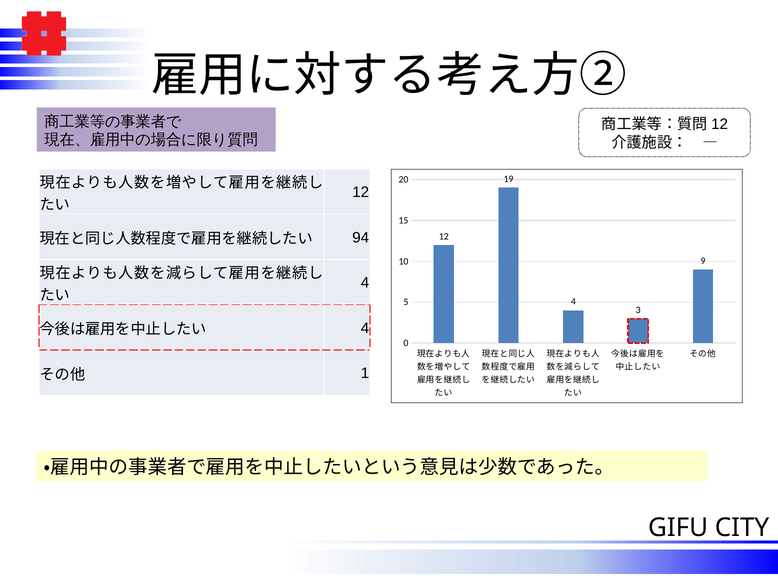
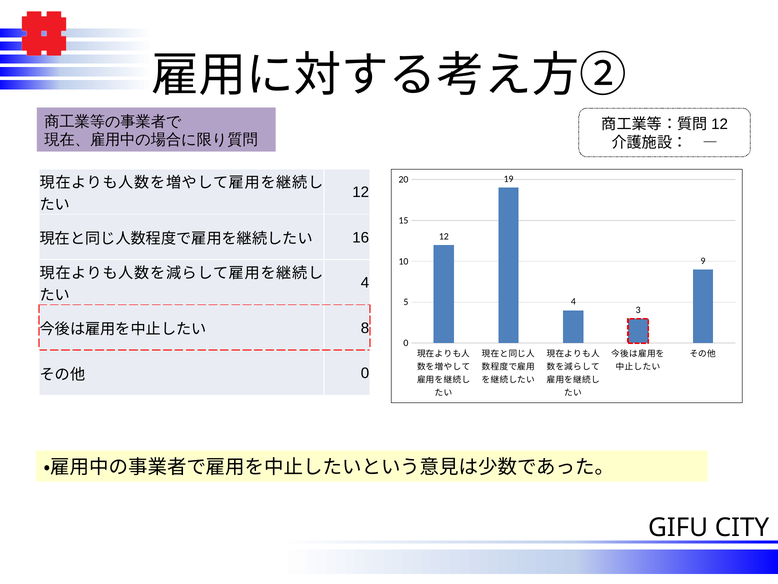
94: 94 -> 16
4 at (365, 328): 4 -> 8
1 at (365, 373): 1 -> 0
